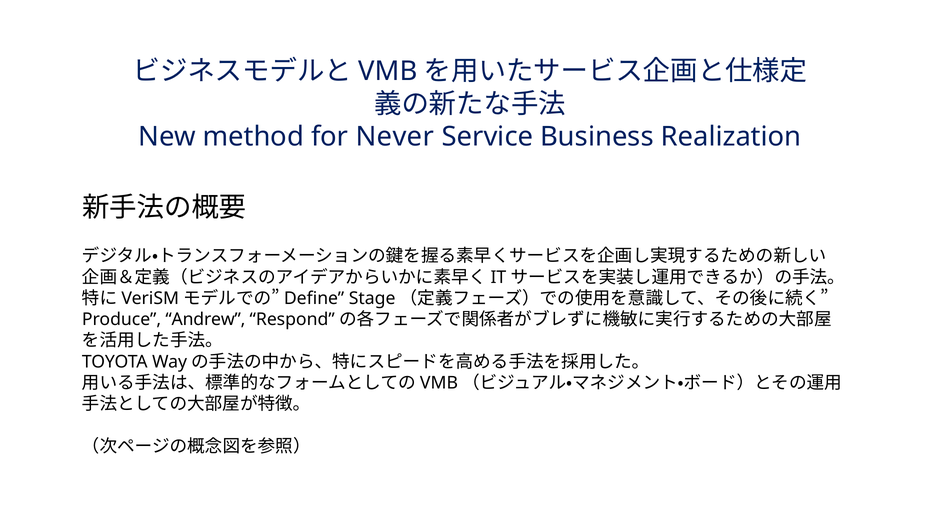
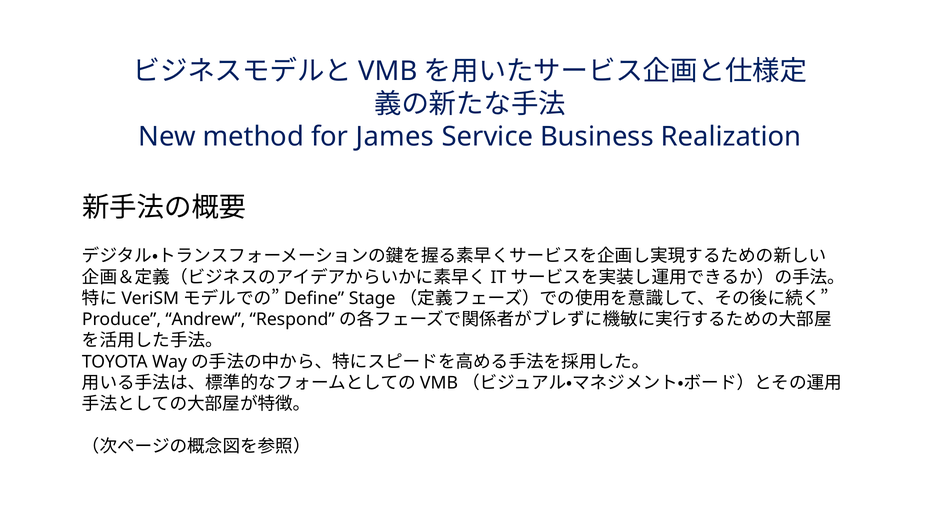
Never: Never -> James
